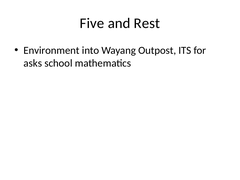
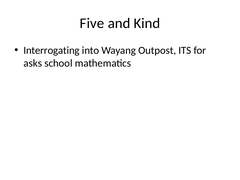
Rest: Rest -> Kind
Environment: Environment -> Interrogating
